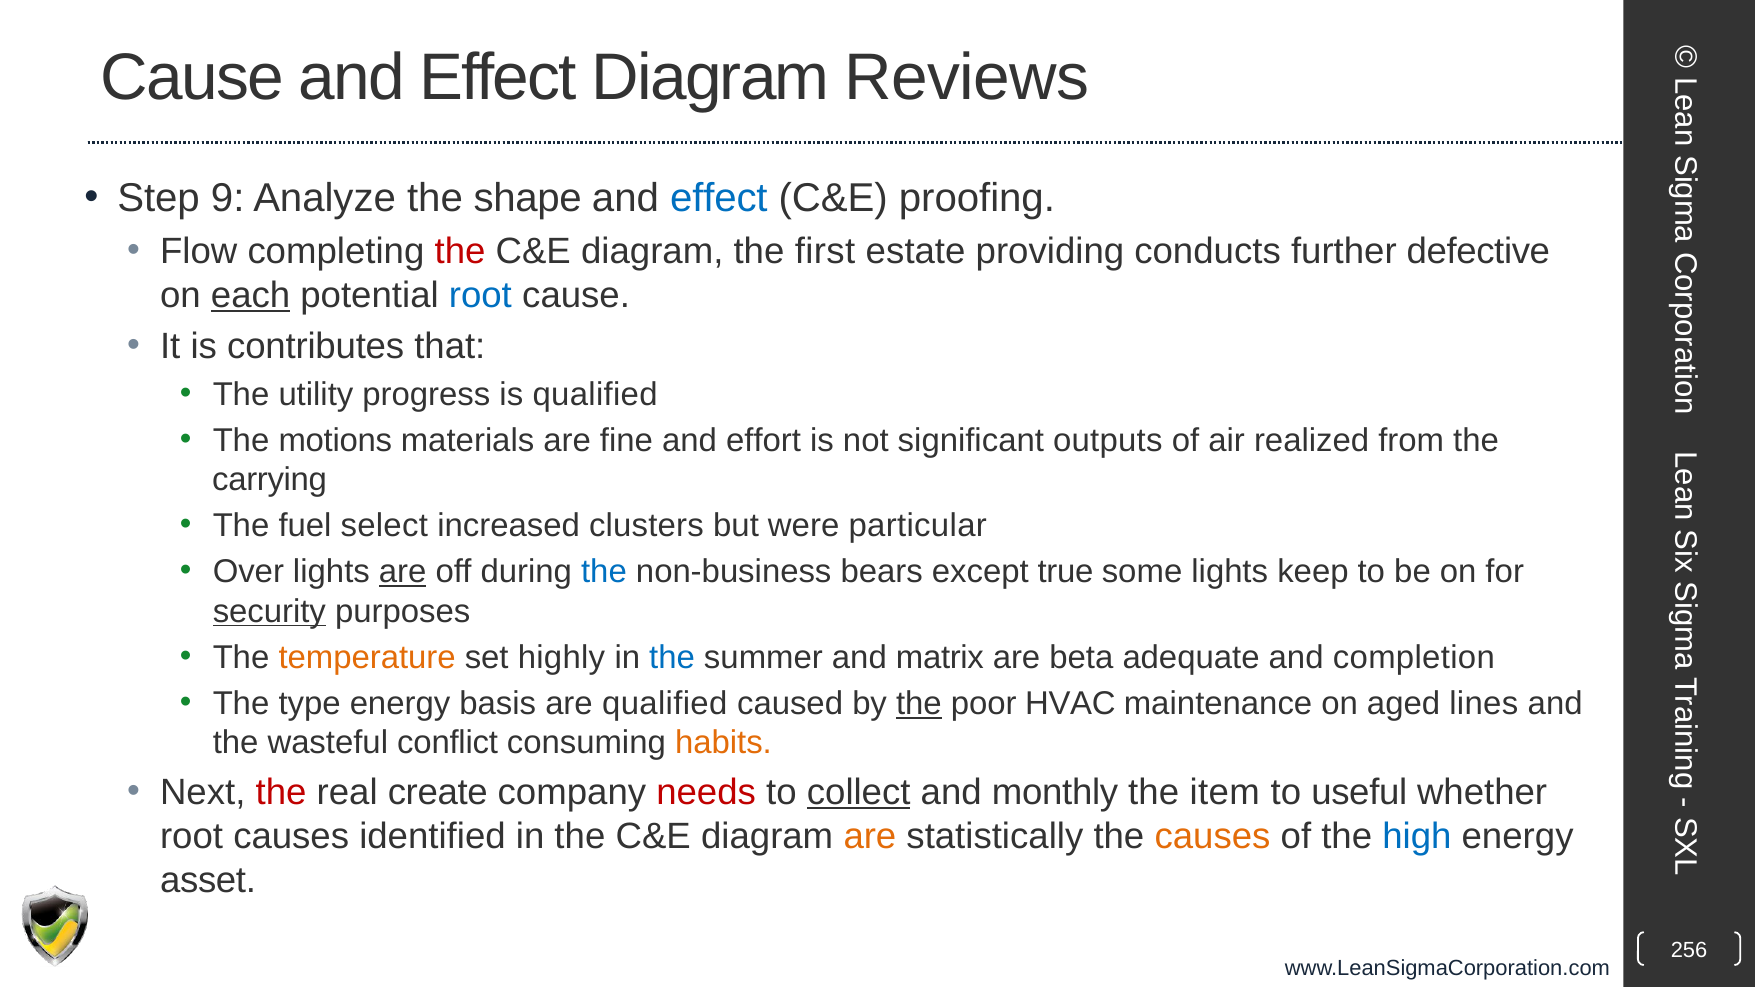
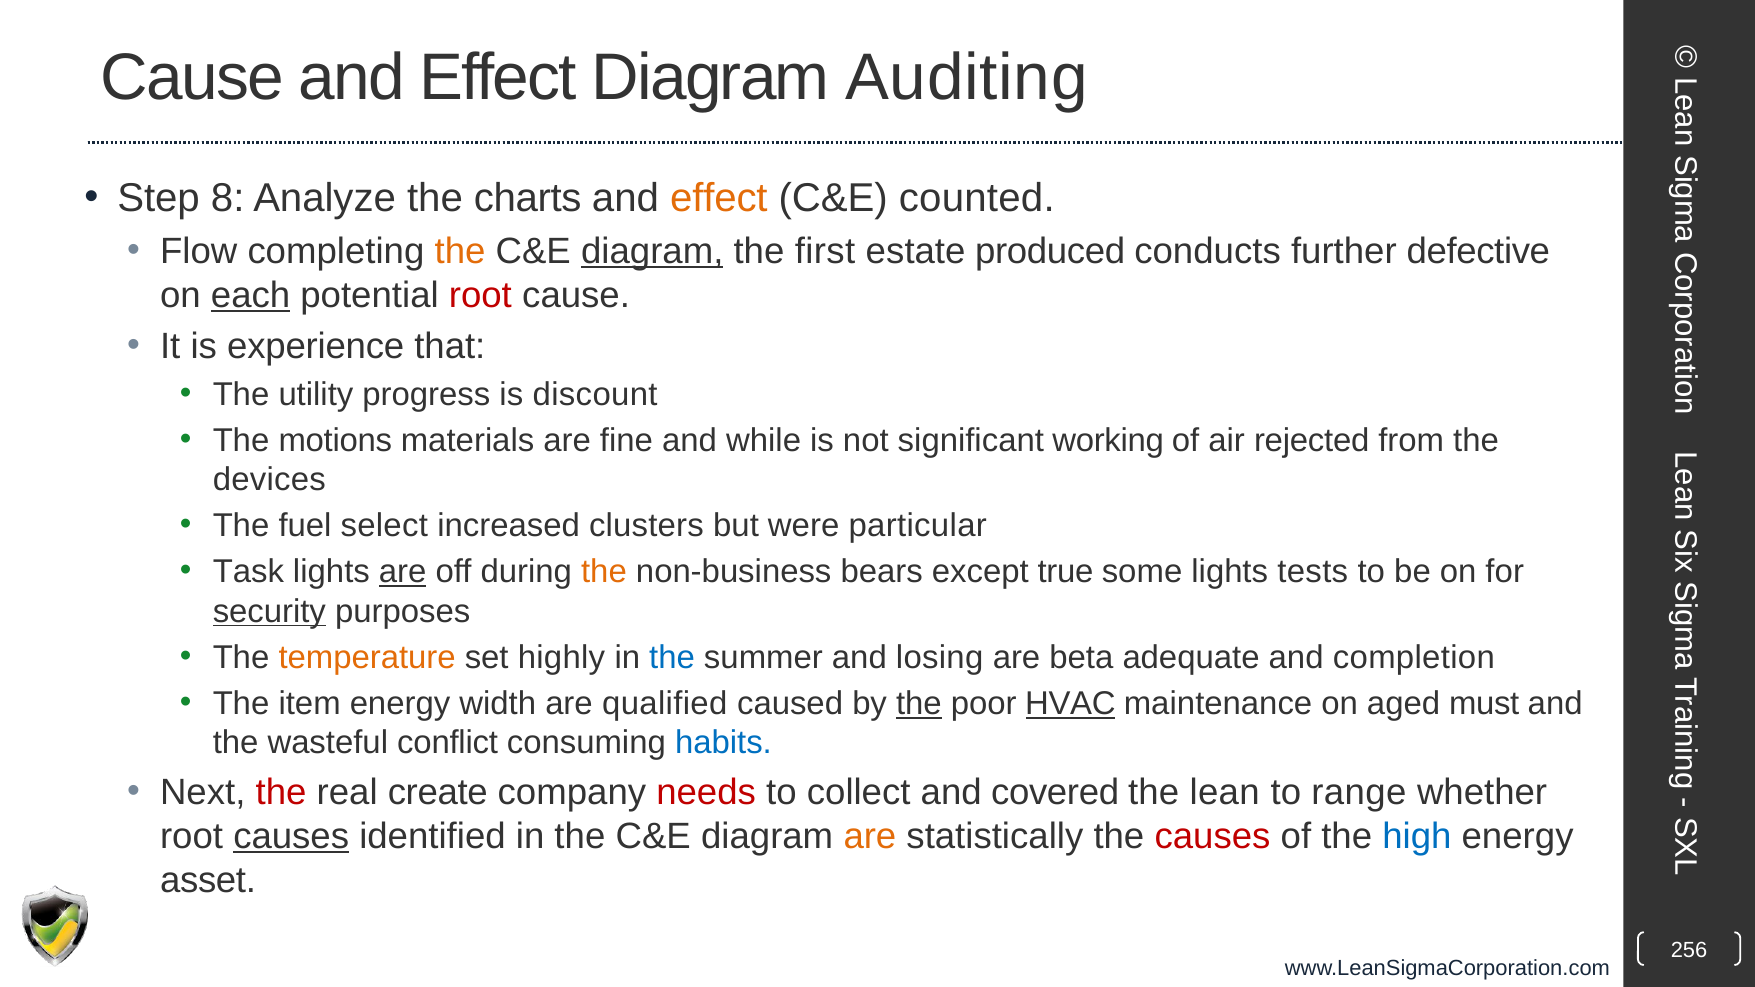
Reviews: Reviews -> Auditing
9: 9 -> 8
shape: shape -> charts
effect at (719, 198) colour: blue -> orange
proofing: proofing -> counted
the at (460, 251) colour: red -> orange
diagram at (652, 251) underline: none -> present
providing: providing -> produced
root at (480, 295) colour: blue -> red
contributes: contributes -> experience
is qualified: qualified -> discount
effort: effort -> while
outputs: outputs -> working
realized: realized -> rejected
carrying: carrying -> devices
Over: Over -> Task
the at (604, 572) colour: blue -> orange
keep: keep -> tests
matrix: matrix -> losing
type: type -> item
basis: basis -> width
HVAC underline: none -> present
lines: lines -> must
habits colour: orange -> blue
collect underline: present -> none
monthly: monthly -> covered
item: item -> lean
useful: useful -> range
causes at (291, 836) underline: none -> present
causes at (1213, 836) colour: orange -> red
